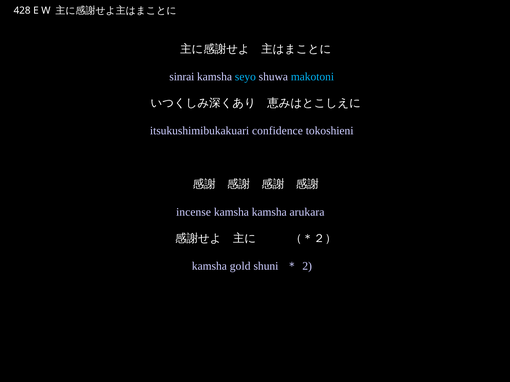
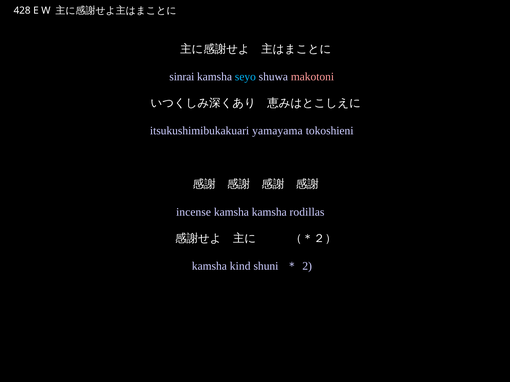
makotoni colour: light blue -> pink
confidence: confidence -> yamayama
arukara: arukara -> rodillas
gold: gold -> kind
